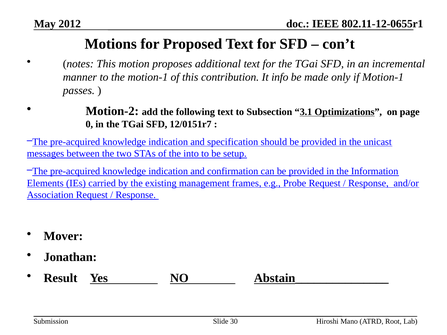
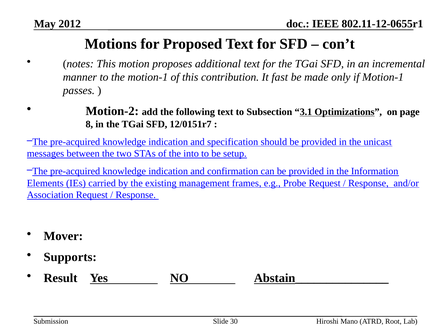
info: info -> fast
0: 0 -> 8
Jonathan: Jonathan -> Supports
